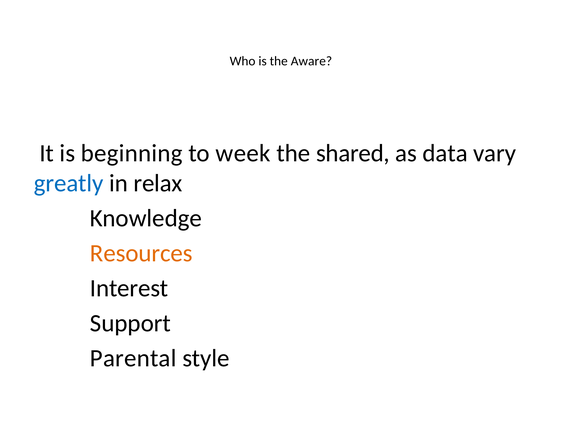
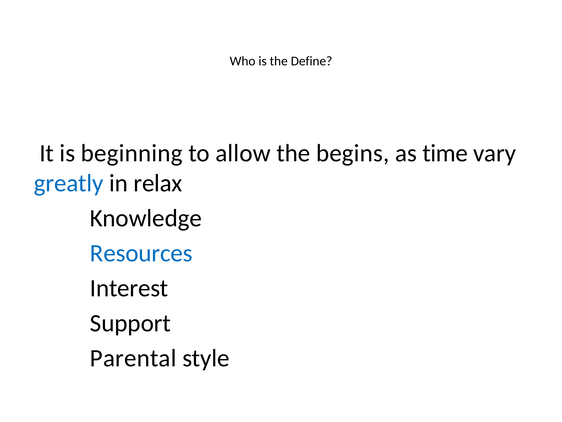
Aware: Aware -> Define
week: week -> allow
shared: shared -> begins
data: data -> time
Resources colour: orange -> blue
